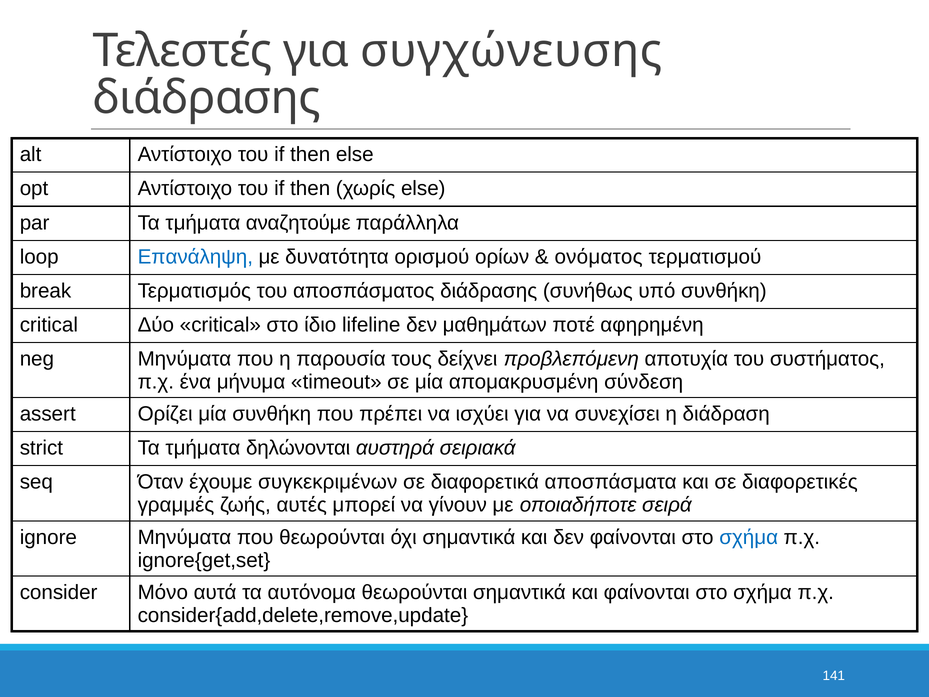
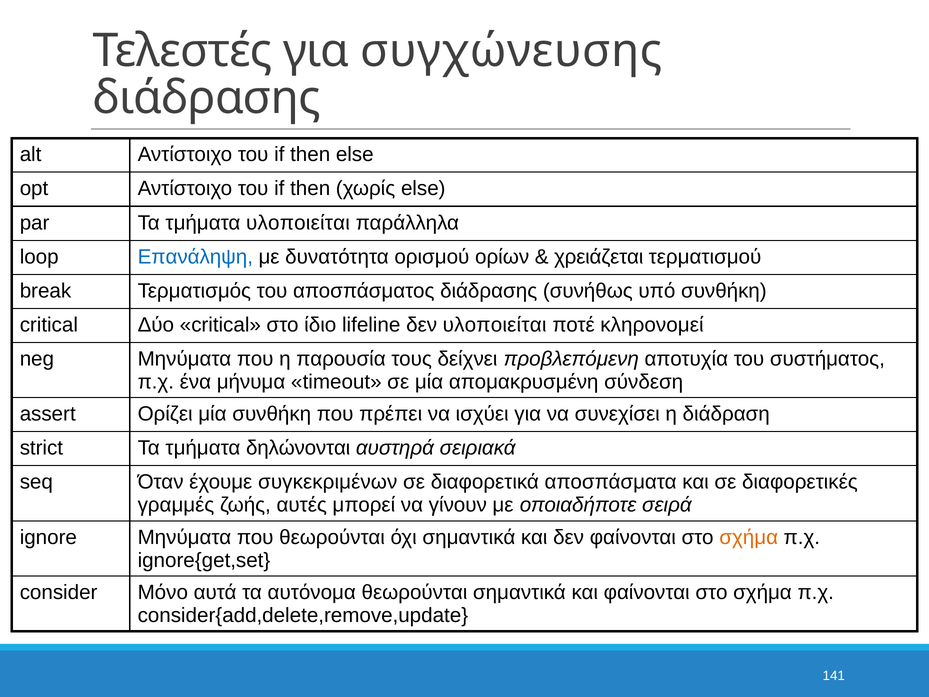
τμήματα αναζητούμε: αναζητούμε -> υλοποιείται
ονόματος: ονόματος -> χρειάζεται
δεν μαθημάτων: μαθημάτων -> υλοποιείται
αφηρημένη: αφηρημένη -> κληρονομεί
σχήμα at (749, 537) colour: blue -> orange
